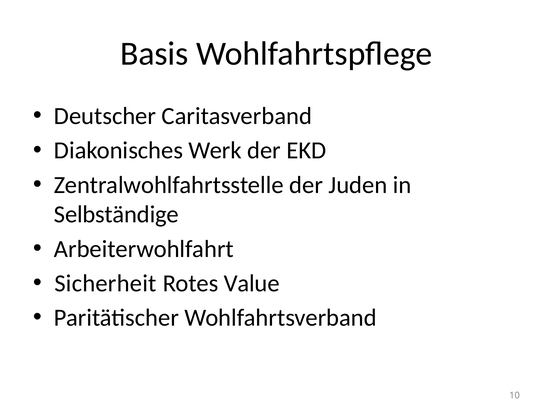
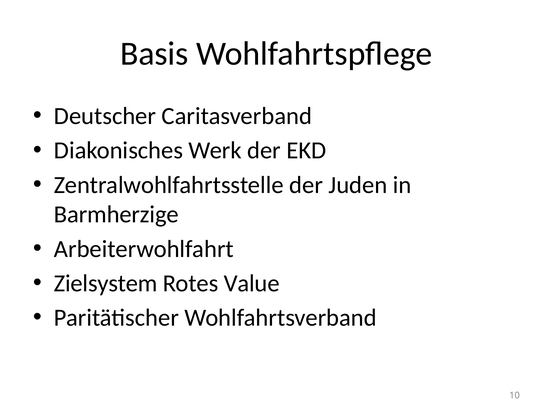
Selbständige: Selbständige -> Barmherzige
Sicherheit: Sicherheit -> Zielsystem
